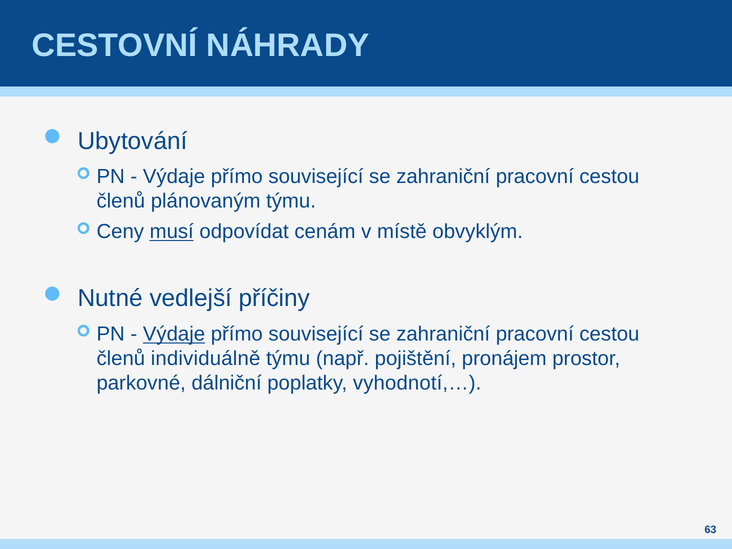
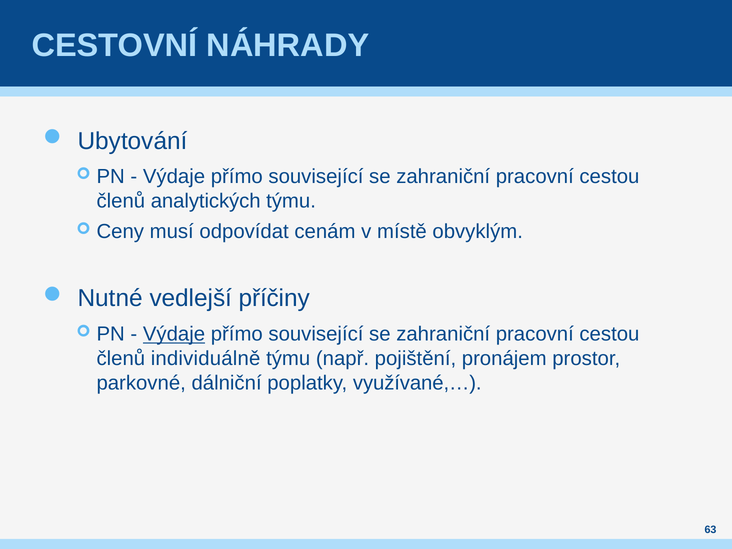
plánovaným: plánovaným -> analytických
musí underline: present -> none
vyhodnotí,…: vyhodnotí,… -> využívané,…
